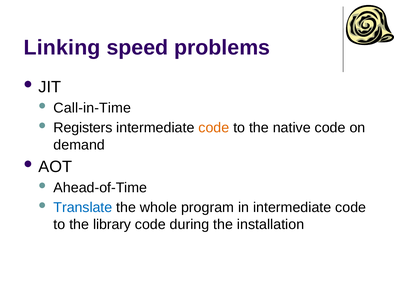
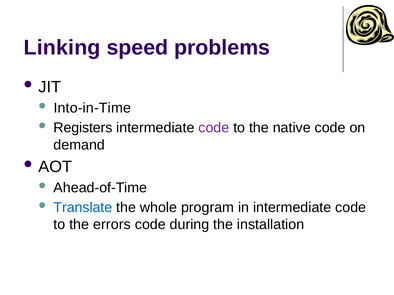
Call-in-Time: Call-in-Time -> Into-in-Time
code at (214, 128) colour: orange -> purple
library: library -> errors
